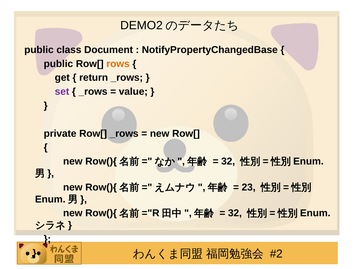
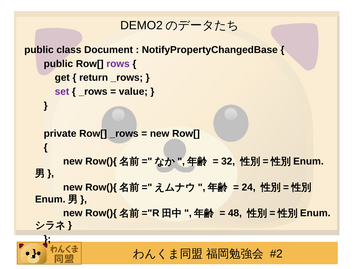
rows colour: orange -> purple
23: 23 -> 24
32 at (235, 213): 32 -> 48
